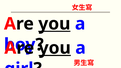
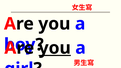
you at (54, 24) underline: present -> none
